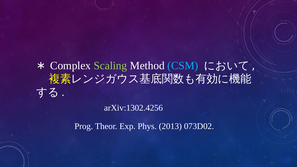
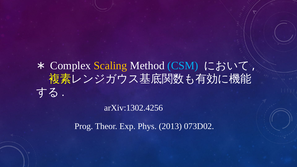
Scaling colour: light green -> yellow
